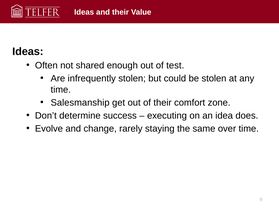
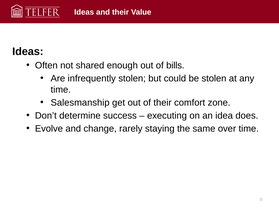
test: test -> bills
